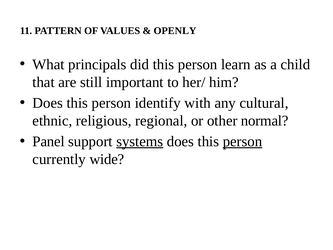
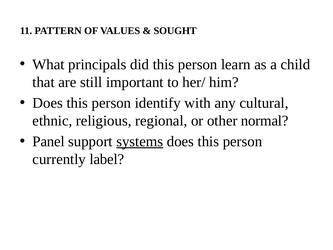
OPENLY: OPENLY -> SOUGHT
person at (243, 141) underline: present -> none
wide: wide -> label
